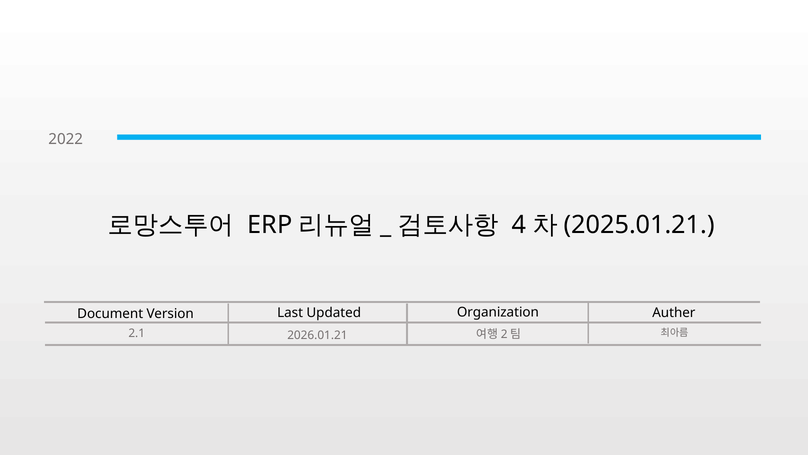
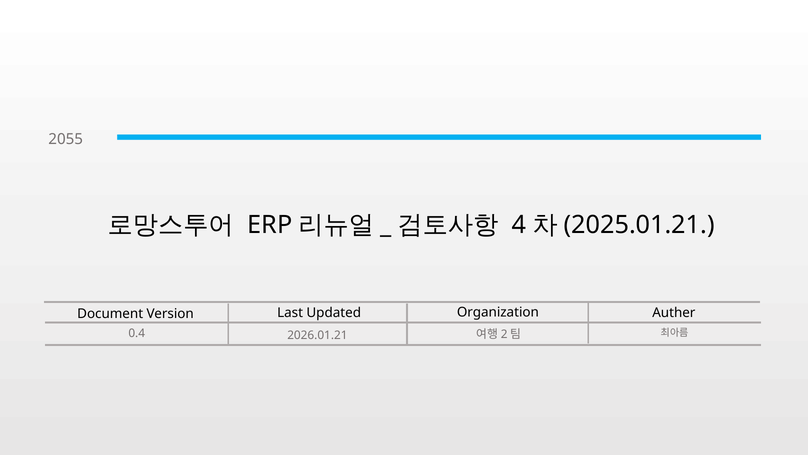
2022: 2022 -> 2055
2.1: 2.1 -> 0.4
